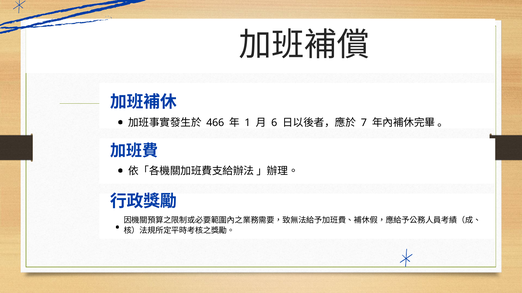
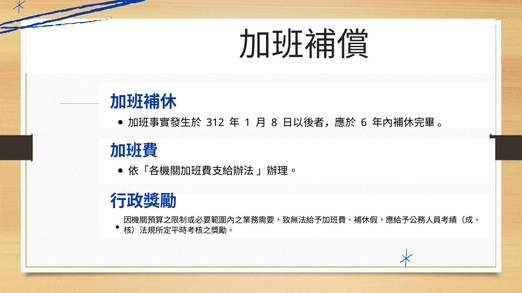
466: 466 -> 312
6: 6 -> 8
7: 7 -> 6
